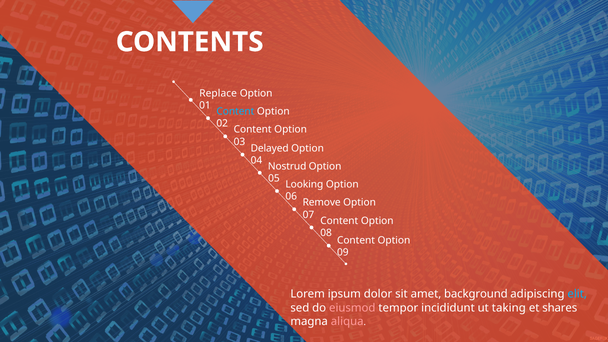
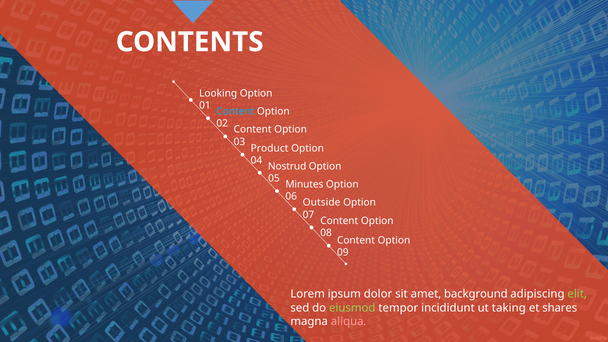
Replace: Replace -> Looking
Delayed: Delayed -> Product
Looking: Looking -> Minutes
Remove: Remove -> Outside
elit colour: light blue -> light green
eiusmod colour: pink -> light green
